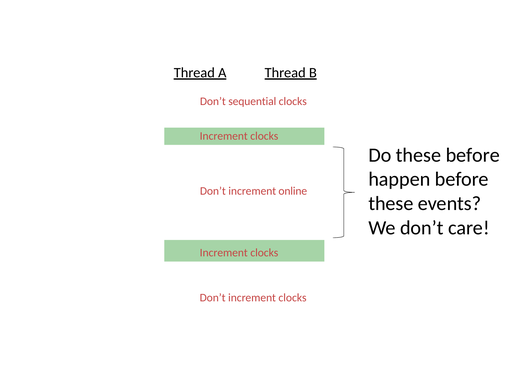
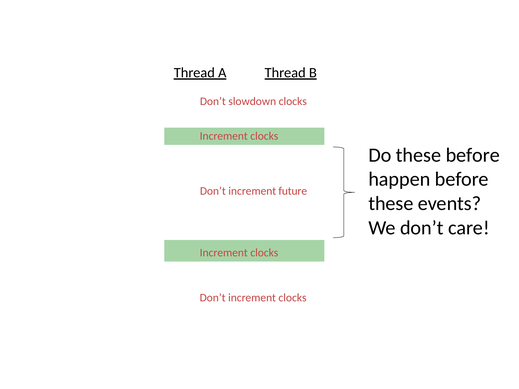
sequential: sequential -> slowdown
online: online -> future
